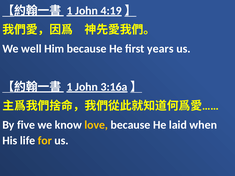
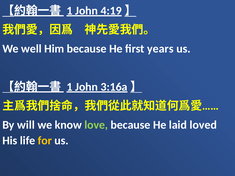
five: five -> will
love colour: yellow -> light green
when: when -> loved
